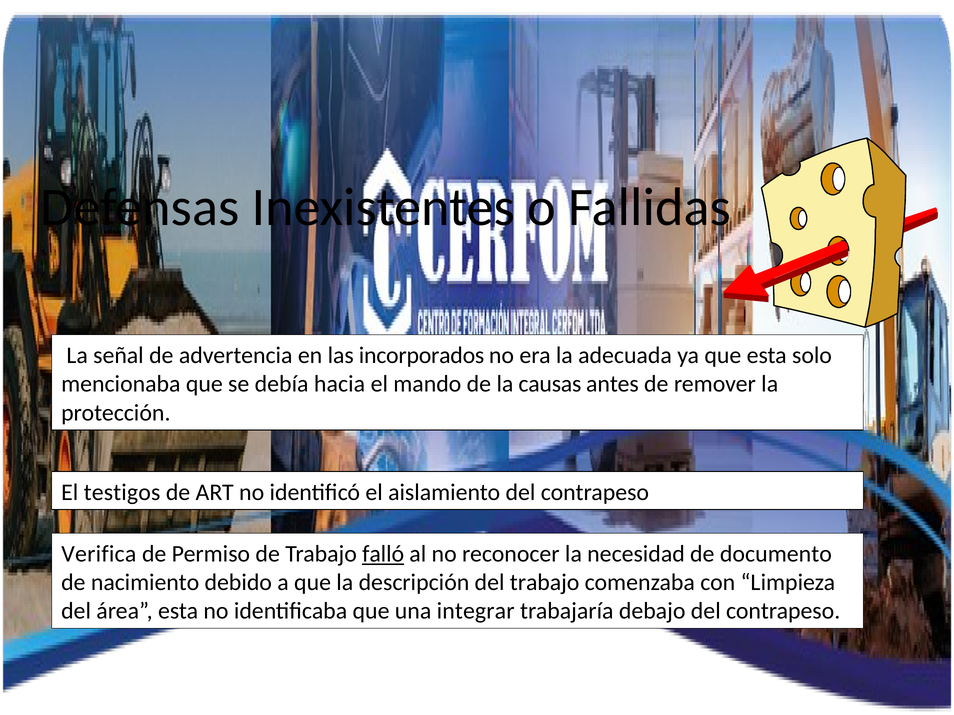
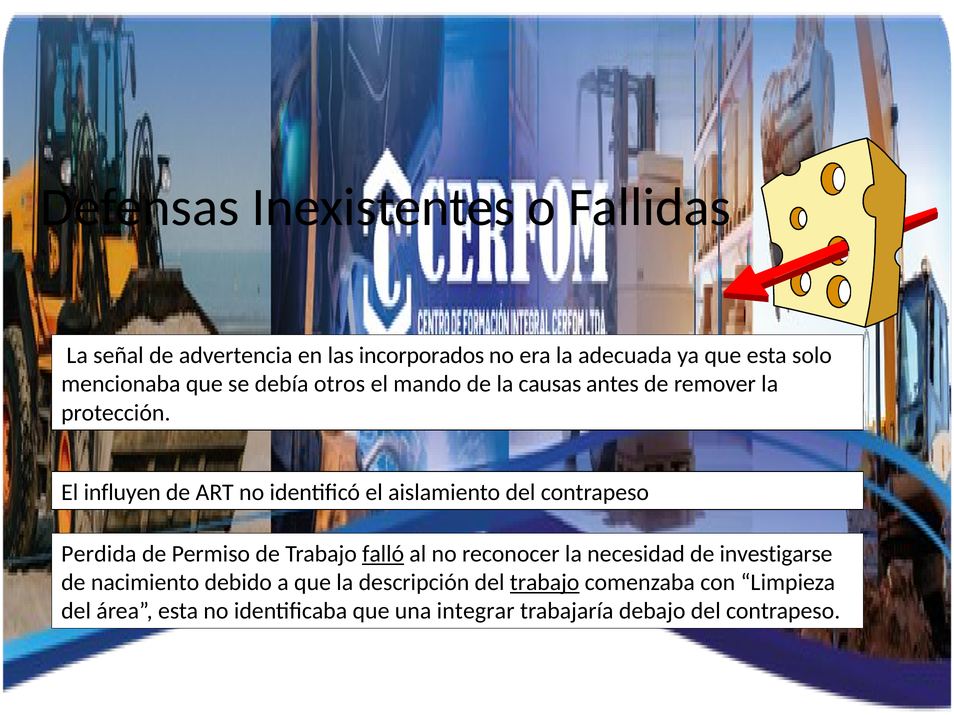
hacia: hacia -> otros
testigos: testigos -> influyen
Verifica: Verifica -> Perdida
documento: documento -> investigarse
trabajo at (545, 583) underline: none -> present
